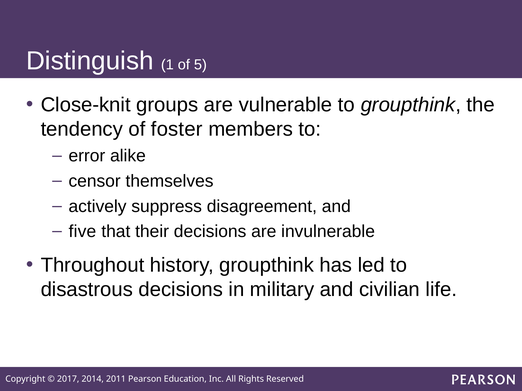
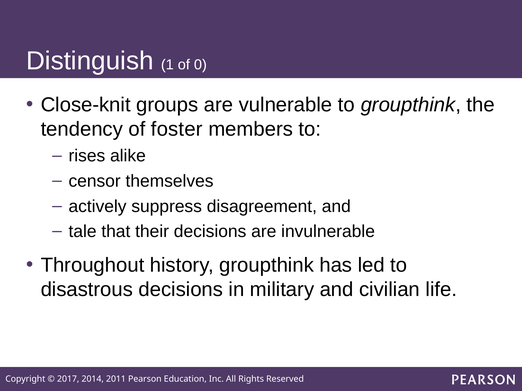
5: 5 -> 0
error: error -> rises
five: five -> tale
